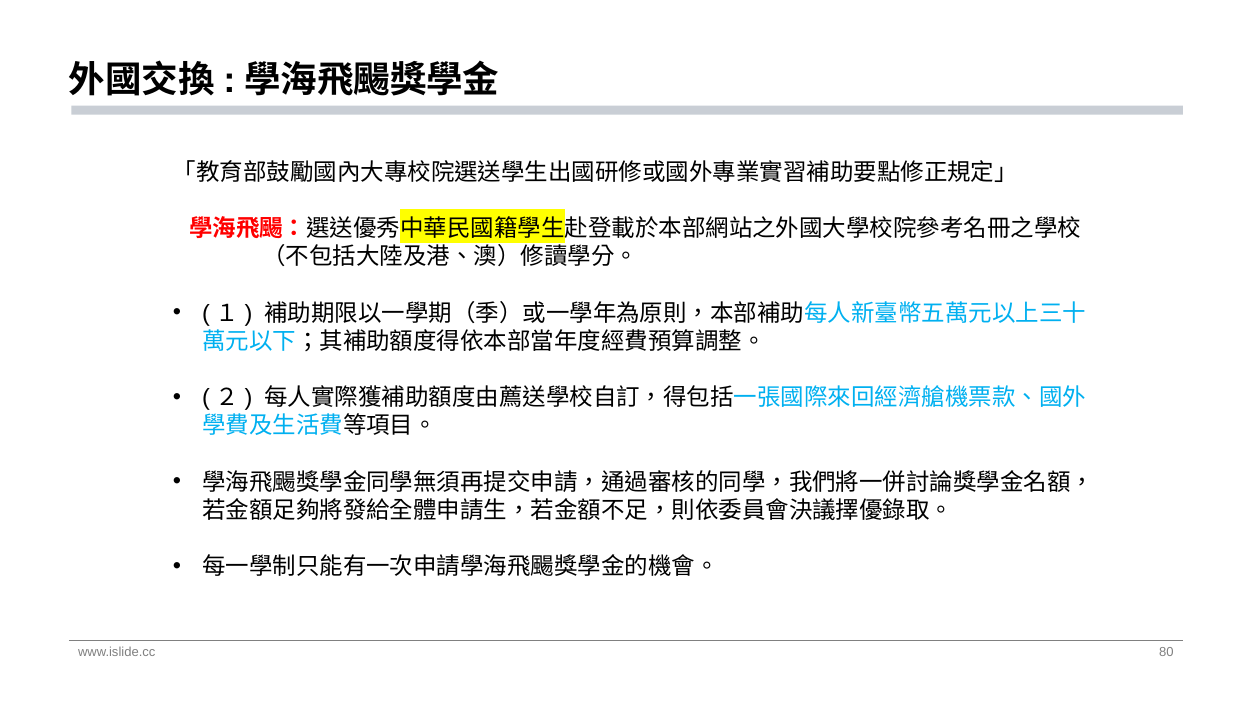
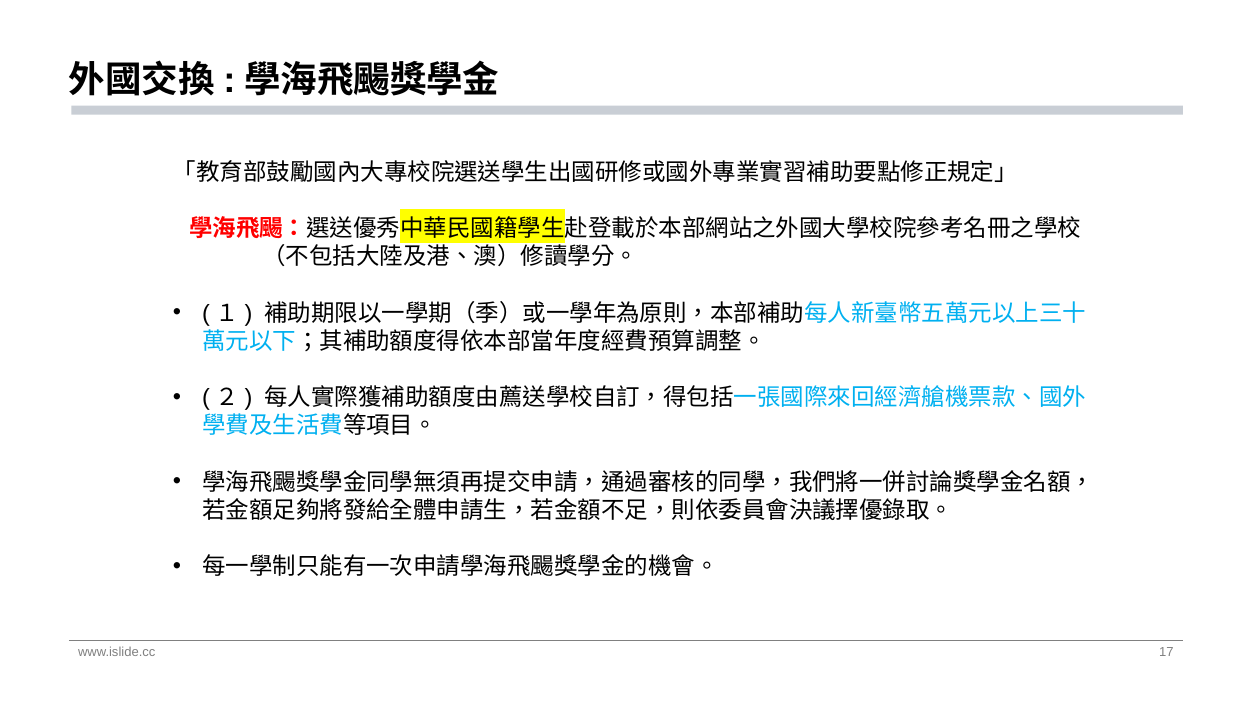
80: 80 -> 17
